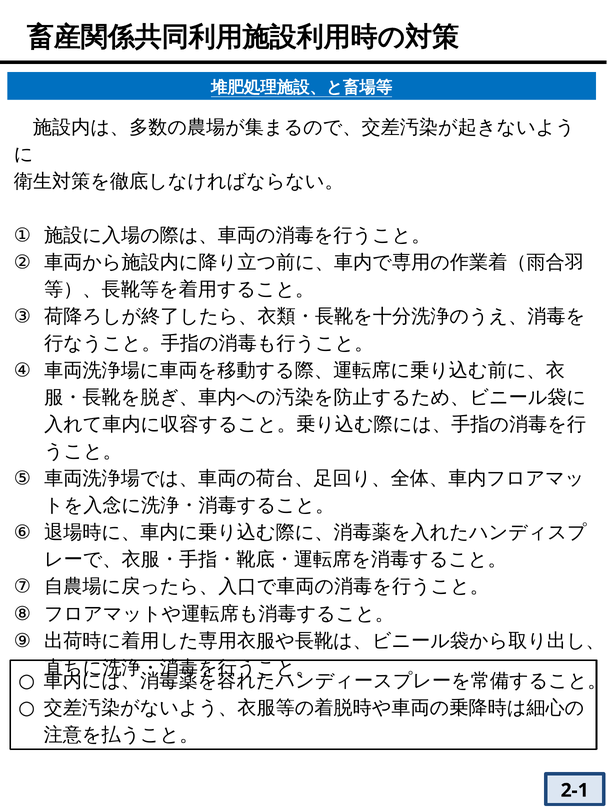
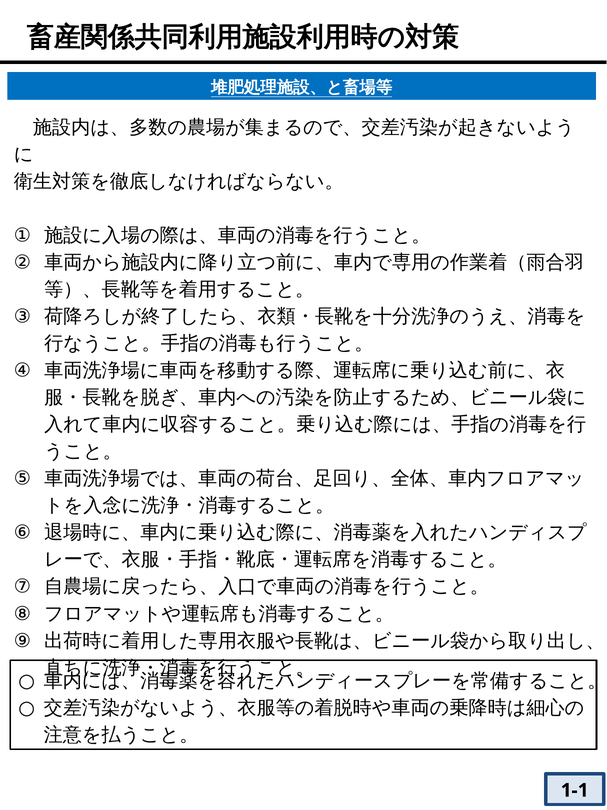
2-1: 2-1 -> 1-1
